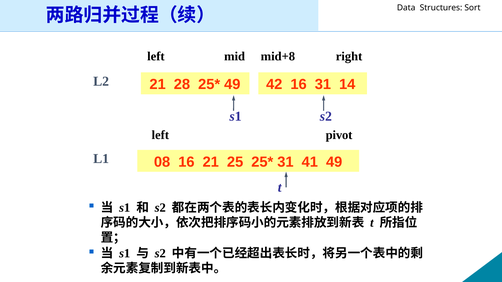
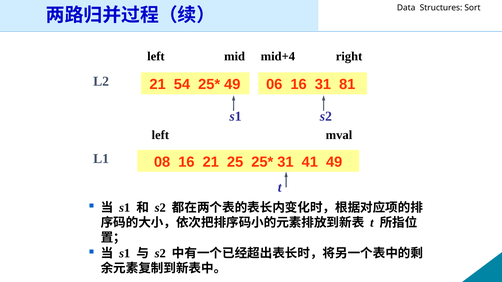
mid+8: mid+8 -> mid+4
28: 28 -> 54
42: 42 -> 06
14: 14 -> 81
pivot: pivot -> mval
